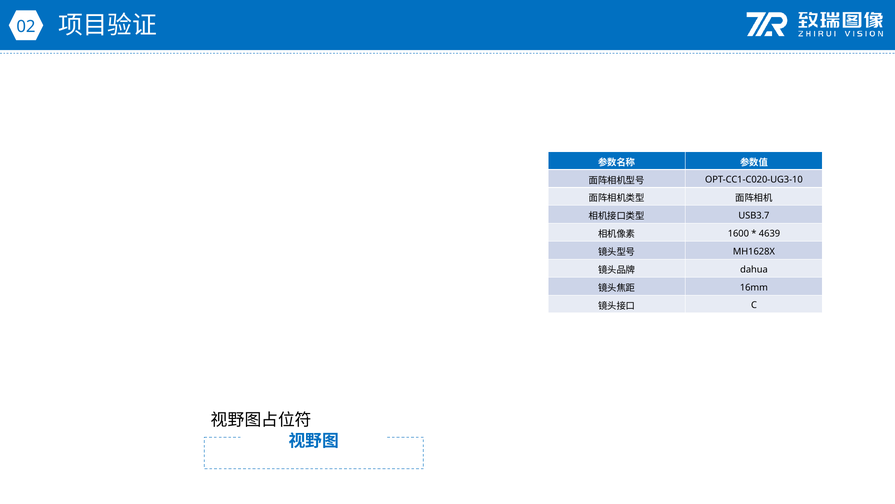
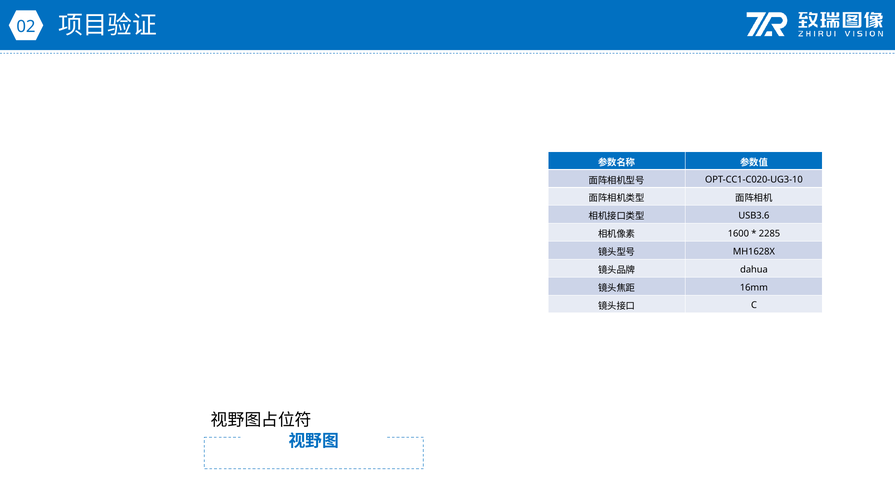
USB3.7: USB3.7 -> USB3.6
4639: 4639 -> 2285
